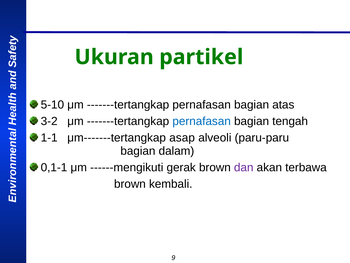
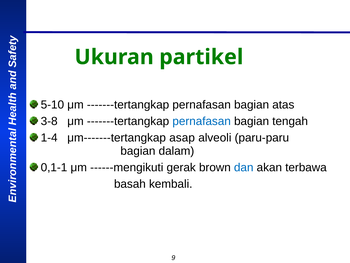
3-2: 3-2 -> 3-8
1-1: 1-1 -> 1-4
dan colour: purple -> blue
brown at (130, 184): brown -> basah
